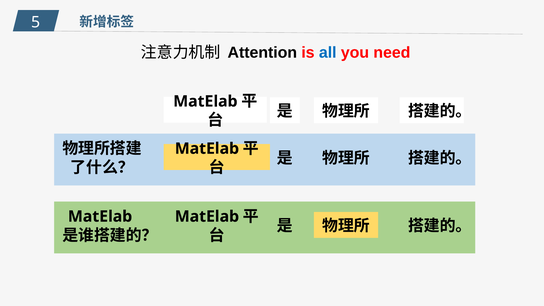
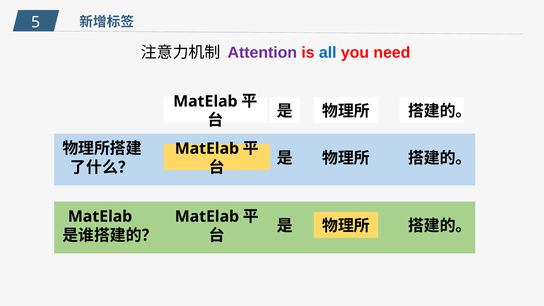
Attention colour: black -> purple
